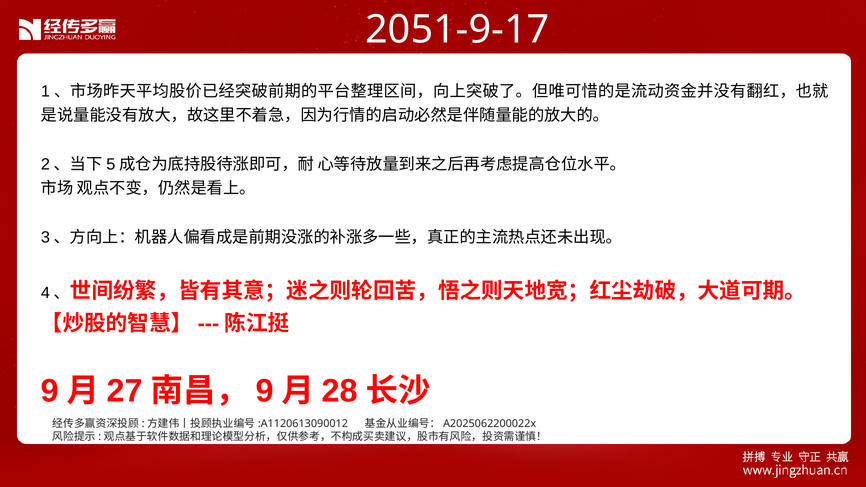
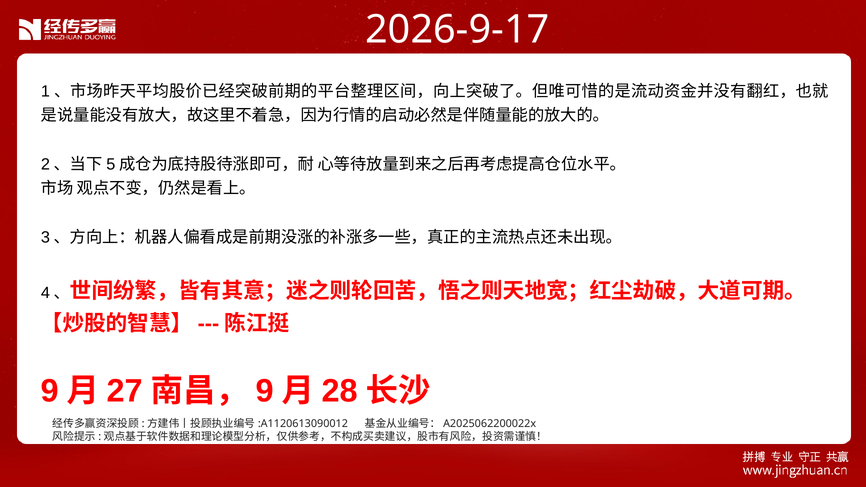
2051-9-17: 2051-9-17 -> 2026-9-17
